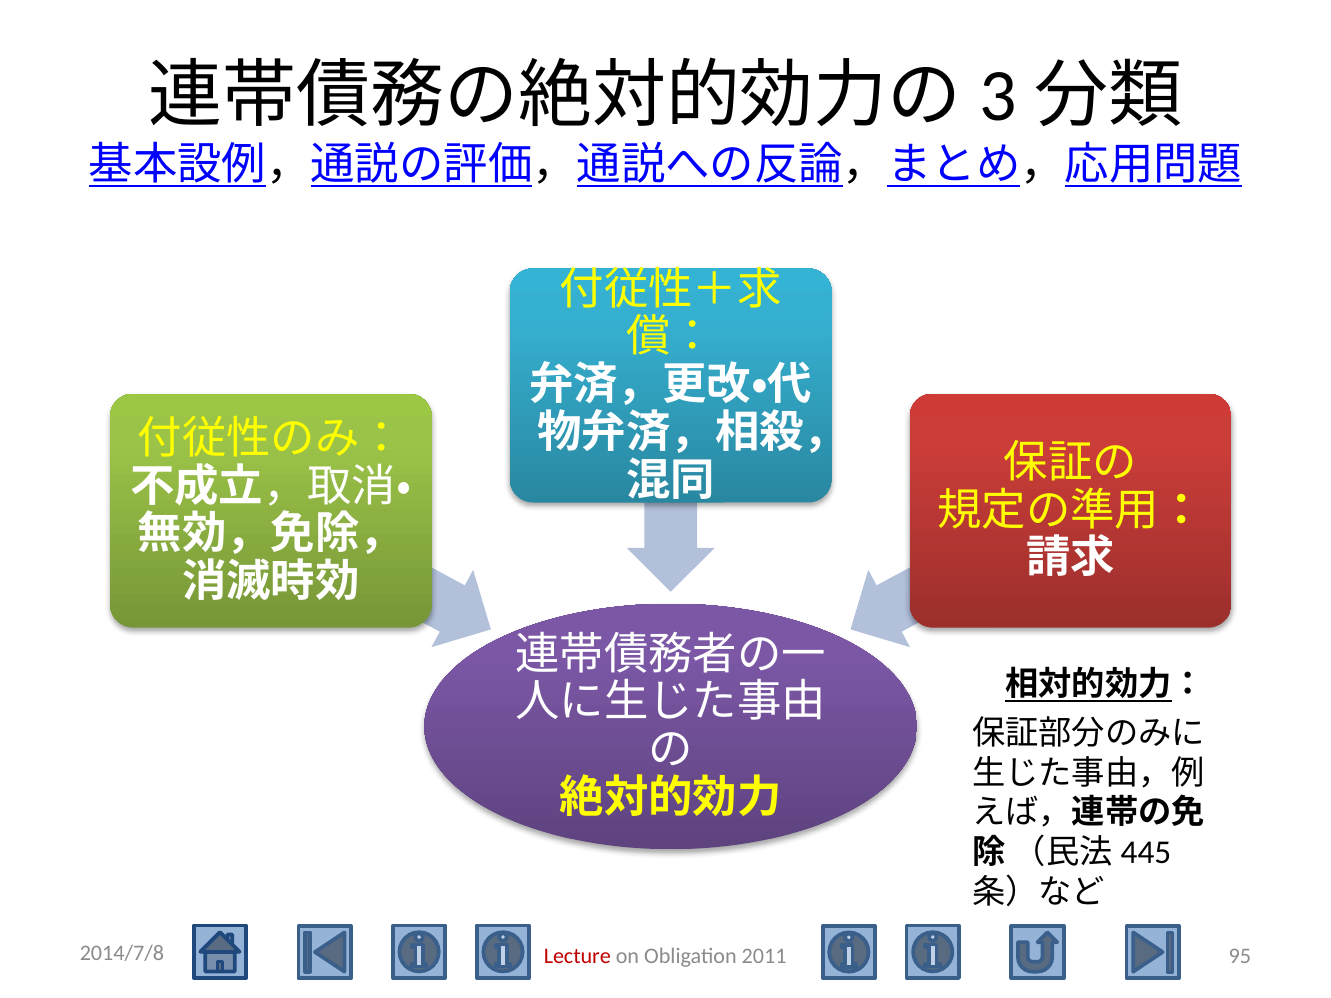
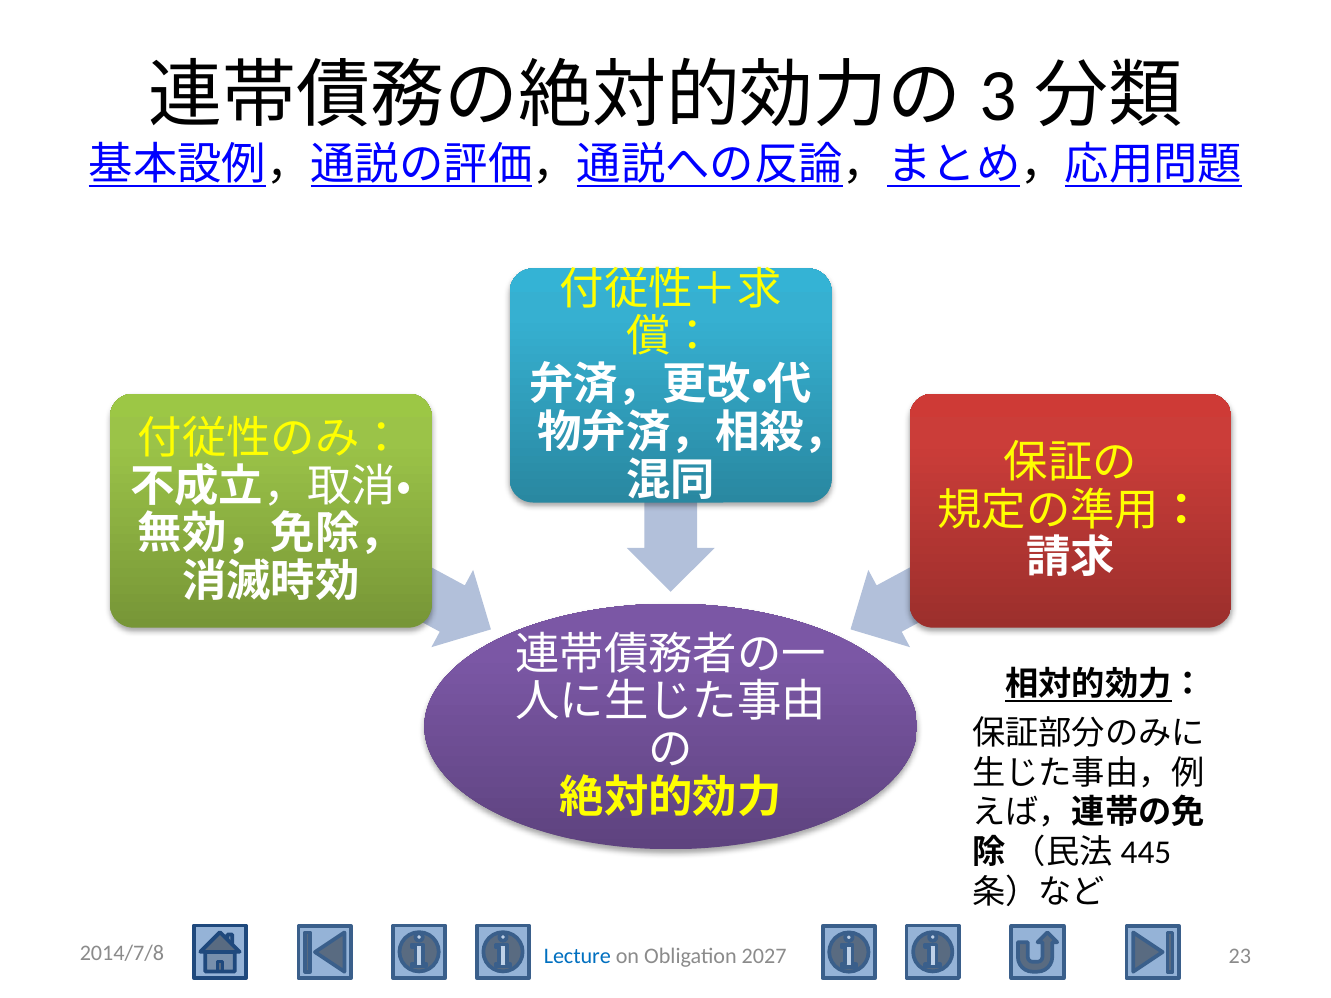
95: 95 -> 23
Lecture colour: red -> blue
2011: 2011 -> 2027
